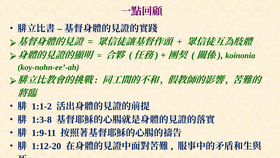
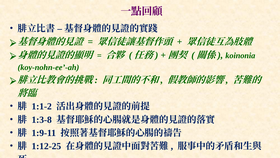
1:12-20: 1:12-20 -> 1:12-25
